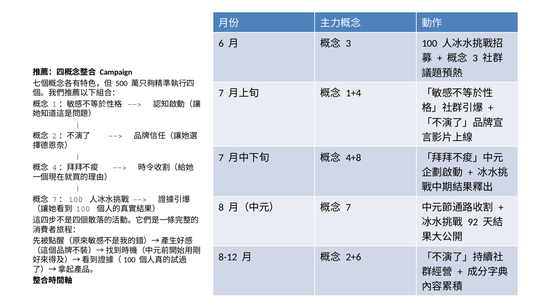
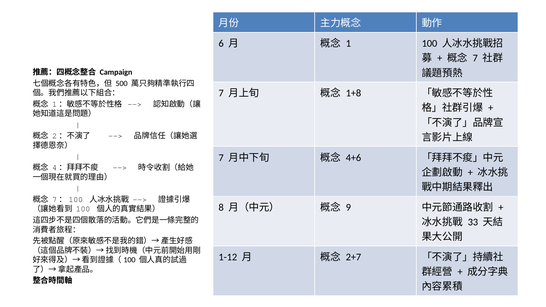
3 at (348, 44): 3 -> 1
3 at (475, 58): 3 -> 7
1+4: 1+4 -> 1+8
4+8: 4+8 -> 4+6
7 at (348, 207): 7 -> 9
92: 92 -> 33
8-12: 8-12 -> 1-12
2+6: 2+6 -> 2+7
